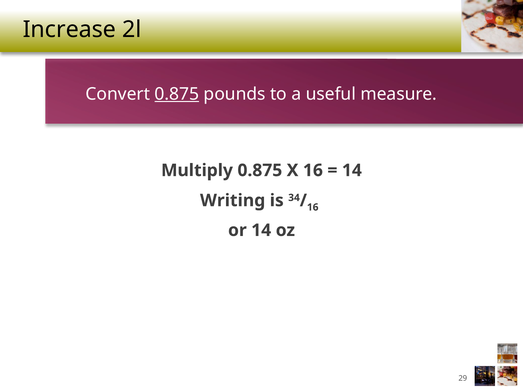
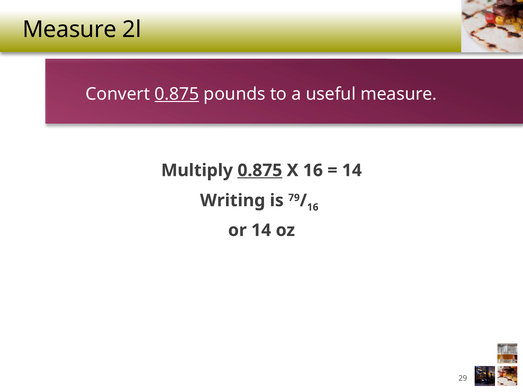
Increase at (69, 30): Increase -> Measure
0.875 at (260, 170) underline: none -> present
34: 34 -> 79
